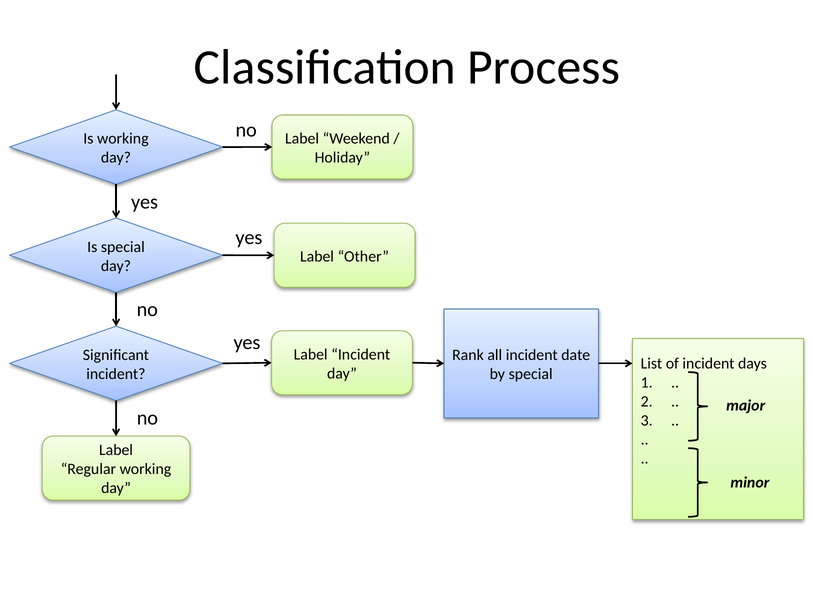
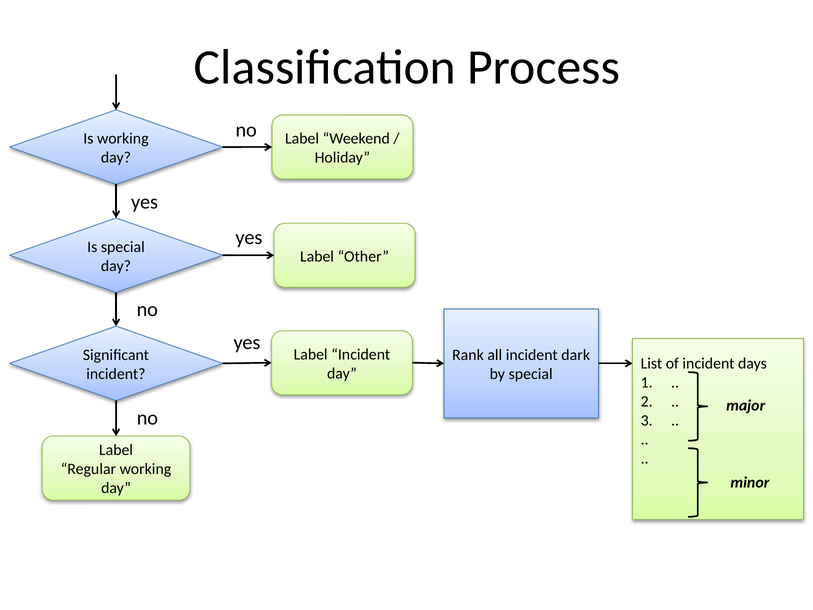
date: date -> dark
